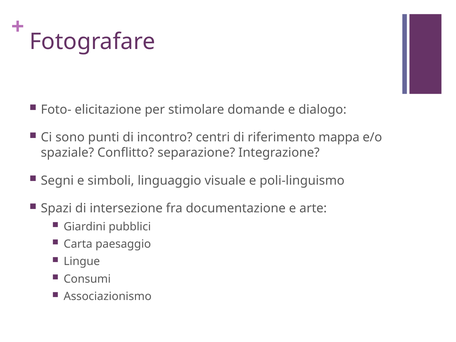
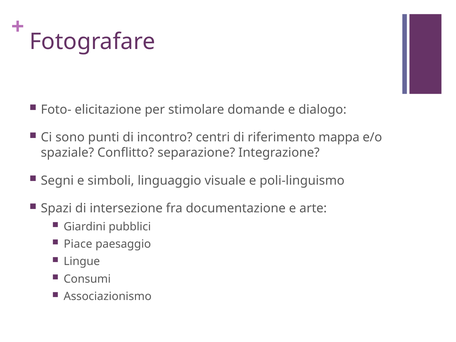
Carta: Carta -> Piace
